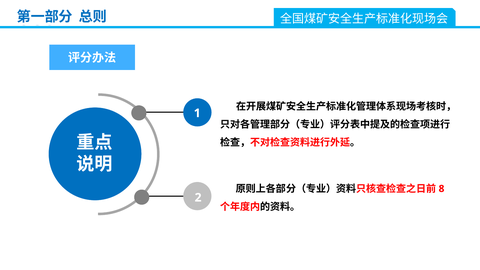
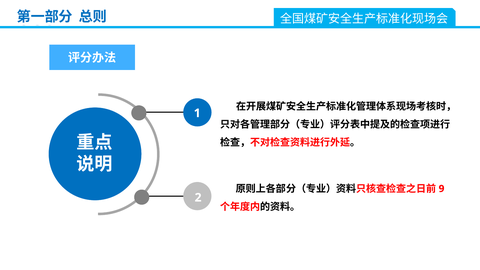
8: 8 -> 9
